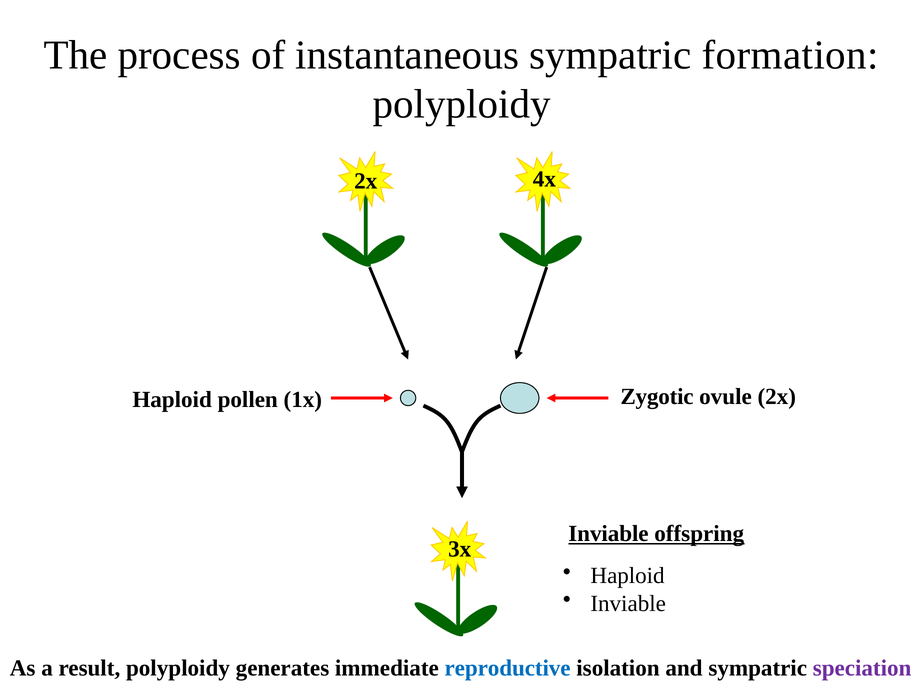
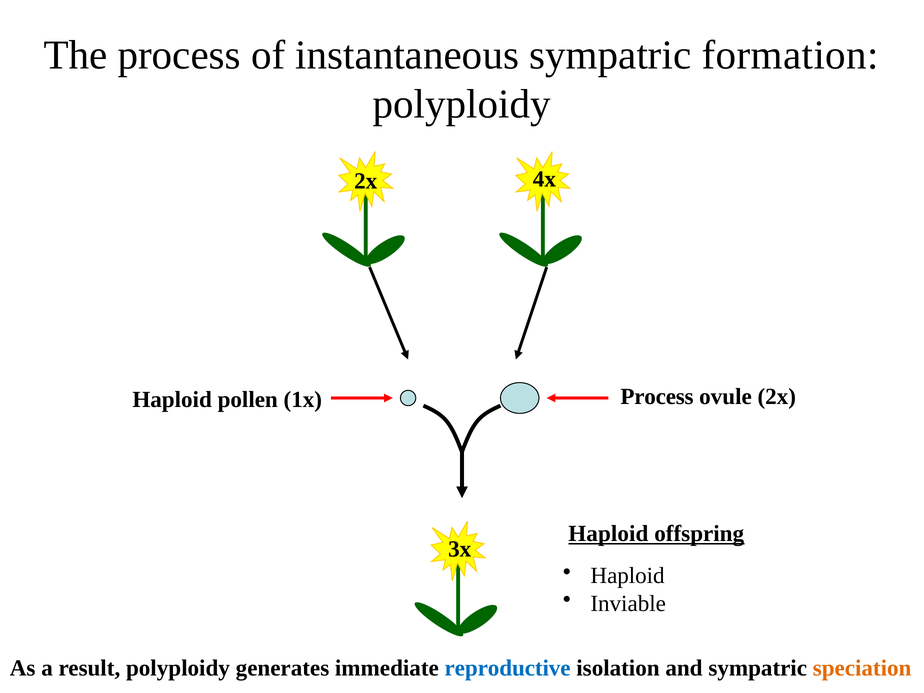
1x Zygotic: Zygotic -> Process
Inviable at (608, 533): Inviable -> Haploid
speciation colour: purple -> orange
